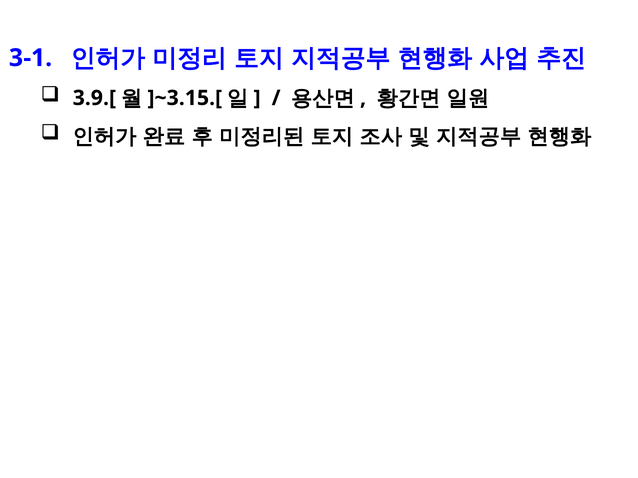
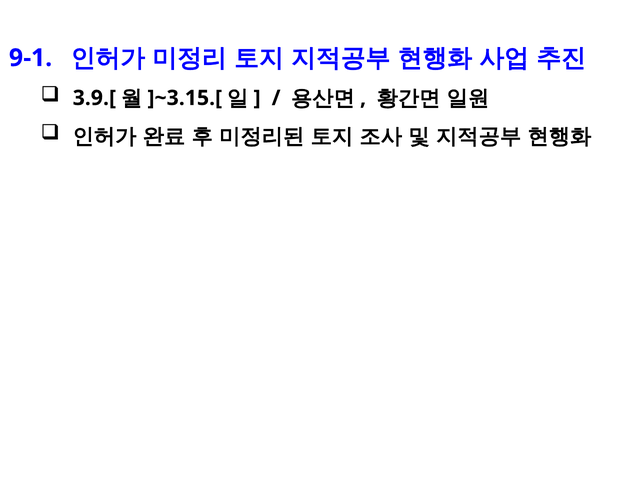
3-1: 3-1 -> 9-1
